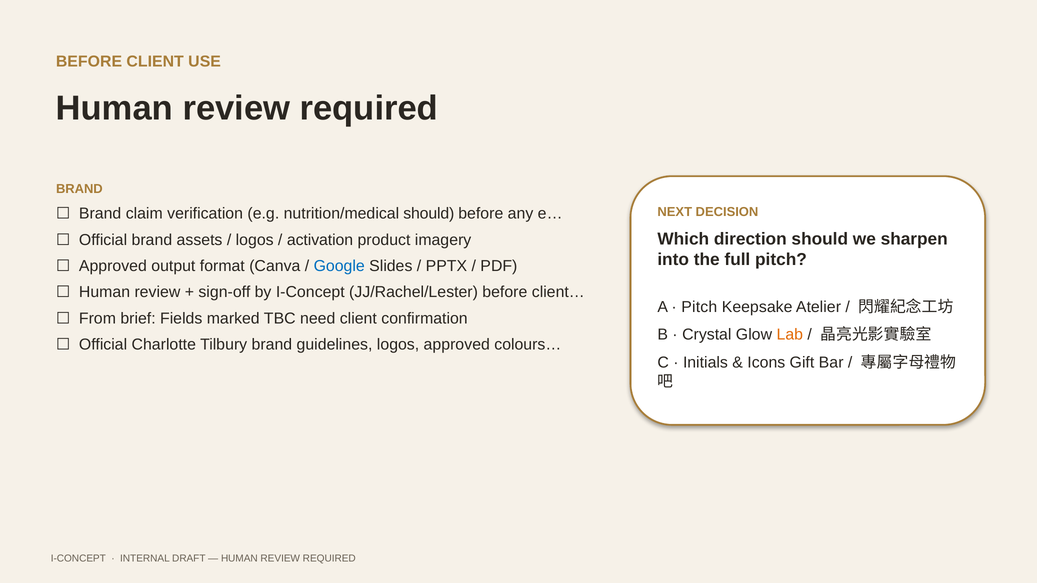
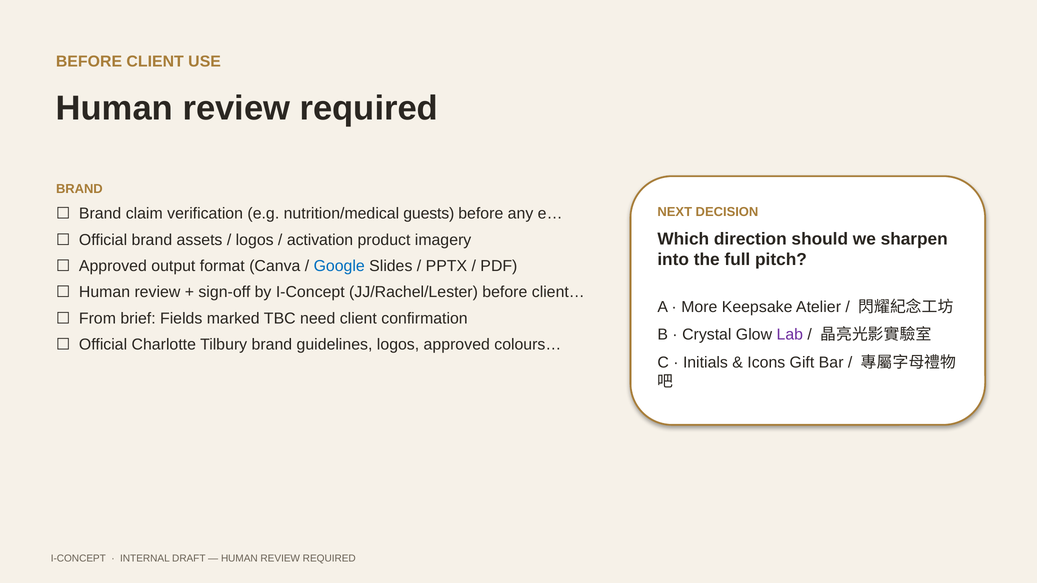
nutrition/medical should: should -> guests
Pitch at (699, 307): Pitch -> More
Lab colour: orange -> purple
